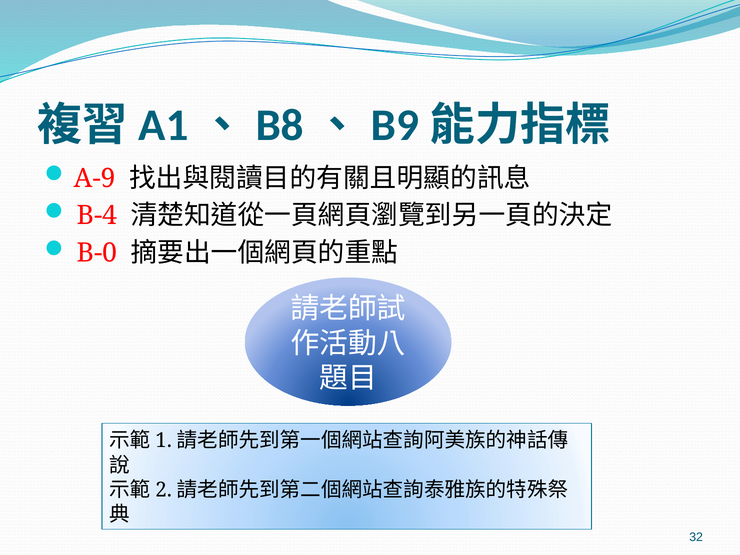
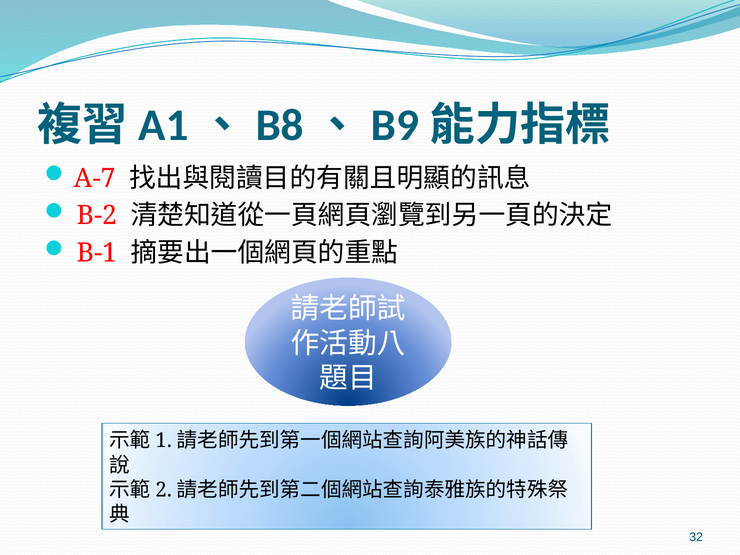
A-9: A-9 -> A-7
B-4: B-4 -> B-2
B-0: B-0 -> B-1
